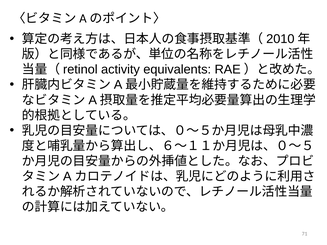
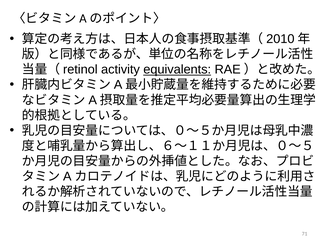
equivalents underline: none -> present
